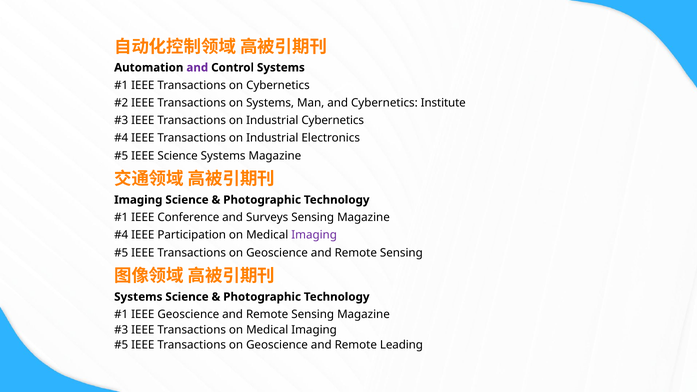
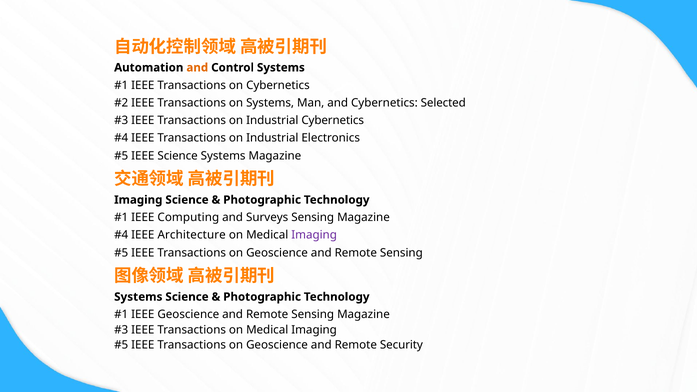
and at (197, 68) colour: purple -> orange
Institute: Institute -> Selected
Conference: Conference -> Computing
Participation: Participation -> Architecture
Leading: Leading -> Security
